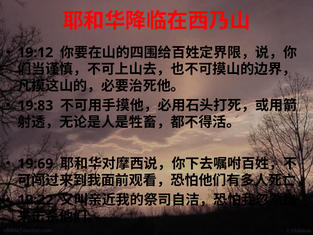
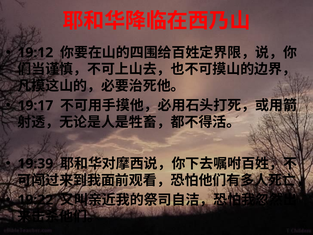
19:83: 19:83 -> 19:17
19:69: 19:69 -> 19:39
